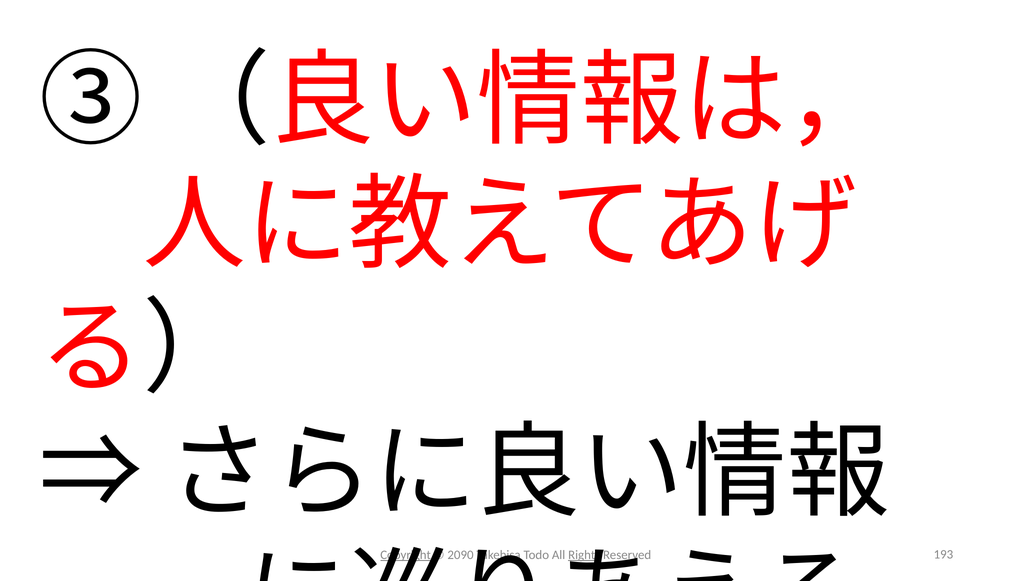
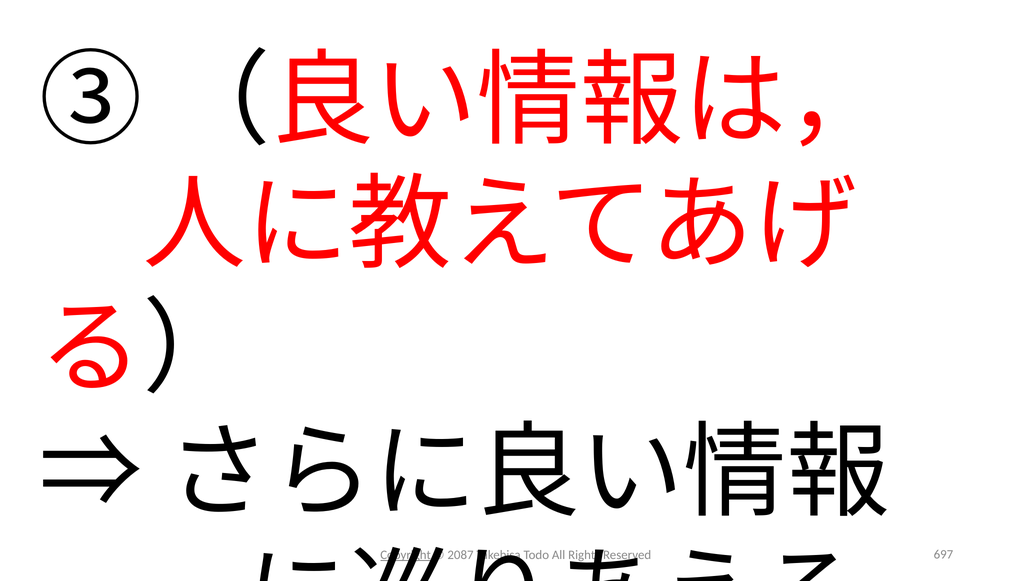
2090: 2090 -> 2087
Rights underline: present -> none
193: 193 -> 697
